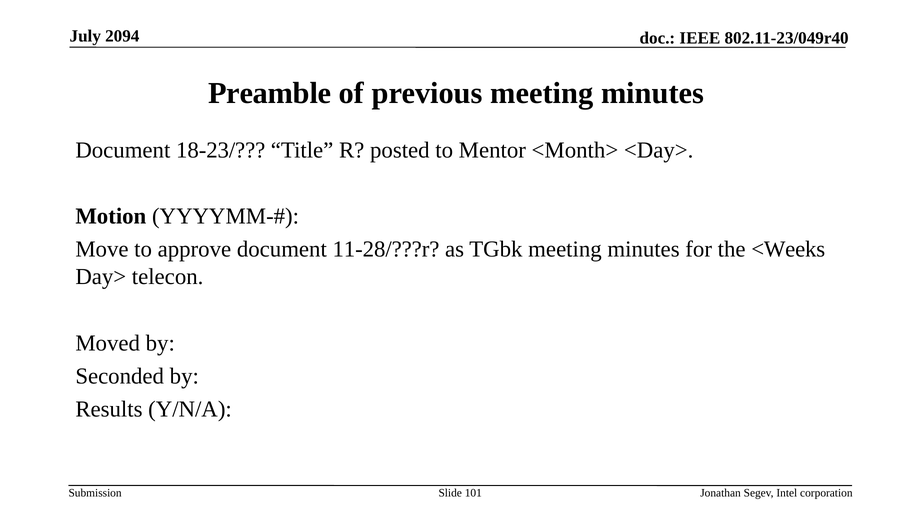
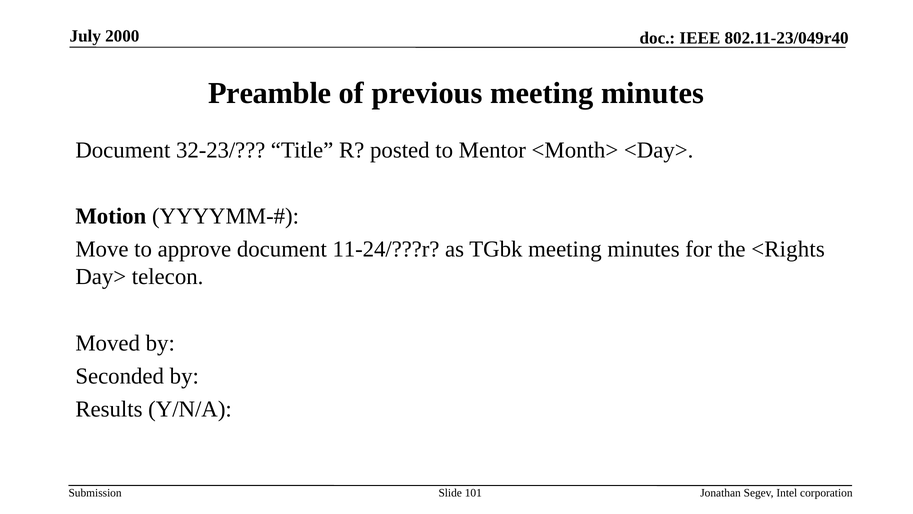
2094: 2094 -> 2000
18-23/: 18-23/ -> 32-23/
11-28/???r: 11-28/???r -> 11-24/???r
<Weeks: <Weeks -> <Rights
